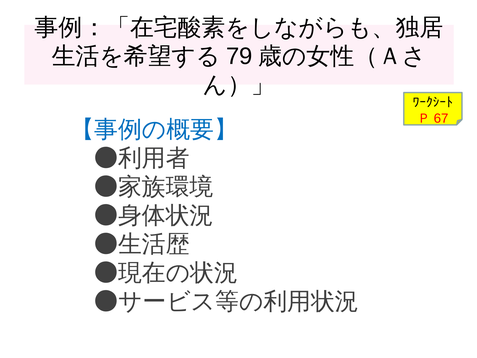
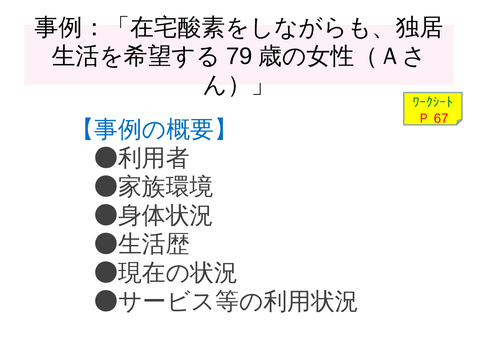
ﾜｰｸｼｰﾄ colour: black -> green
